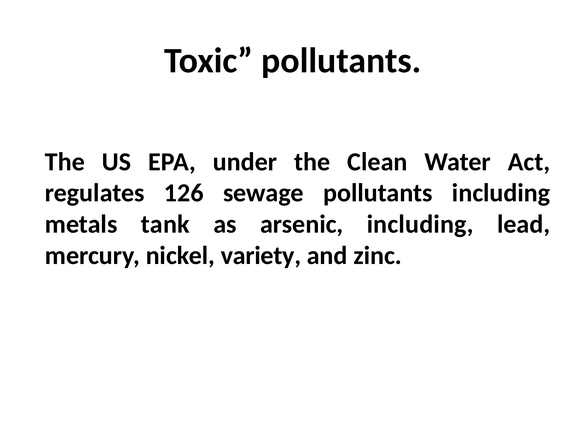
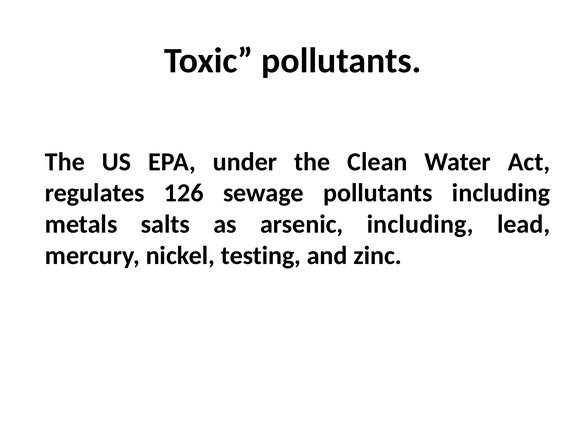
tank: tank -> salts
variety: variety -> testing
